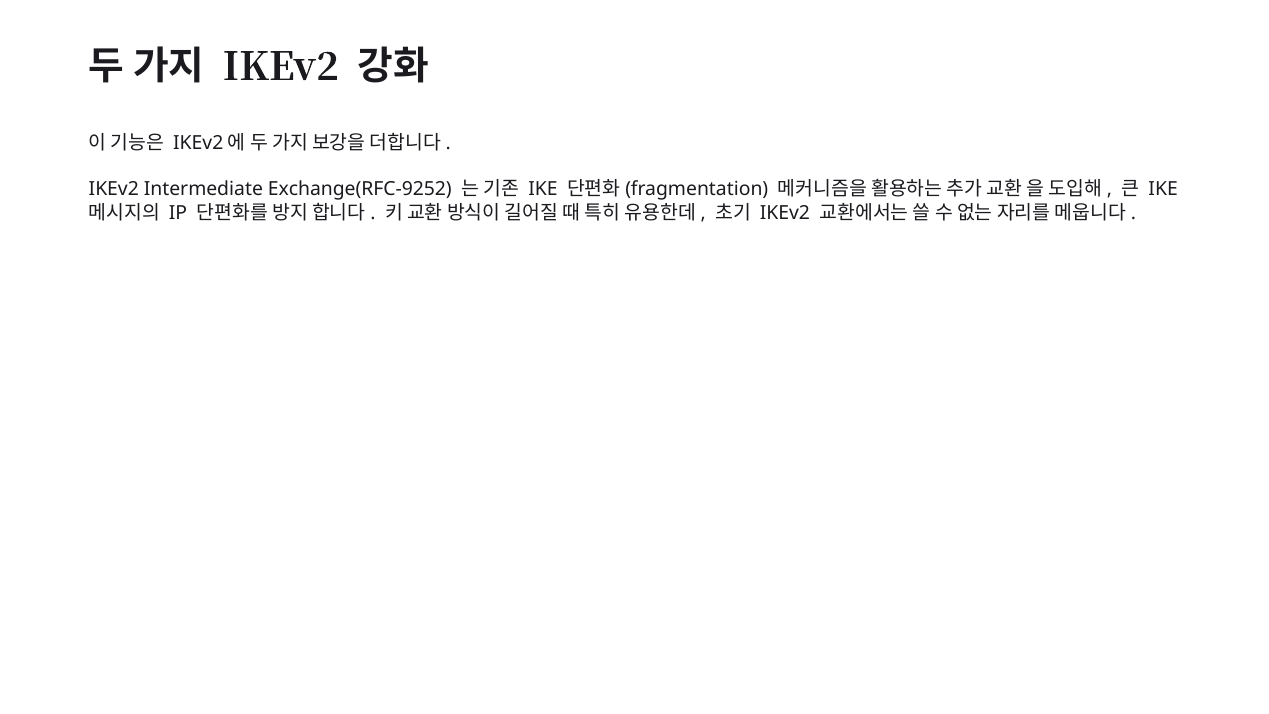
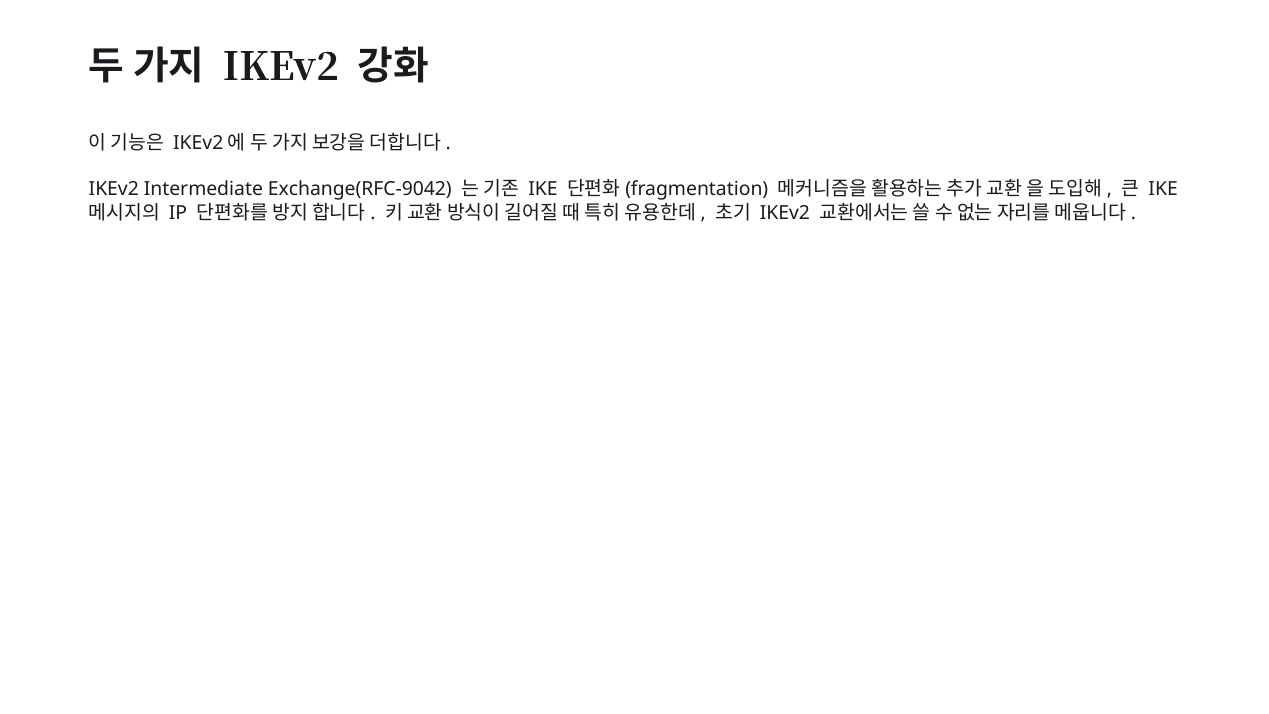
Exchange(RFC-9252: Exchange(RFC-9252 -> Exchange(RFC-9042
